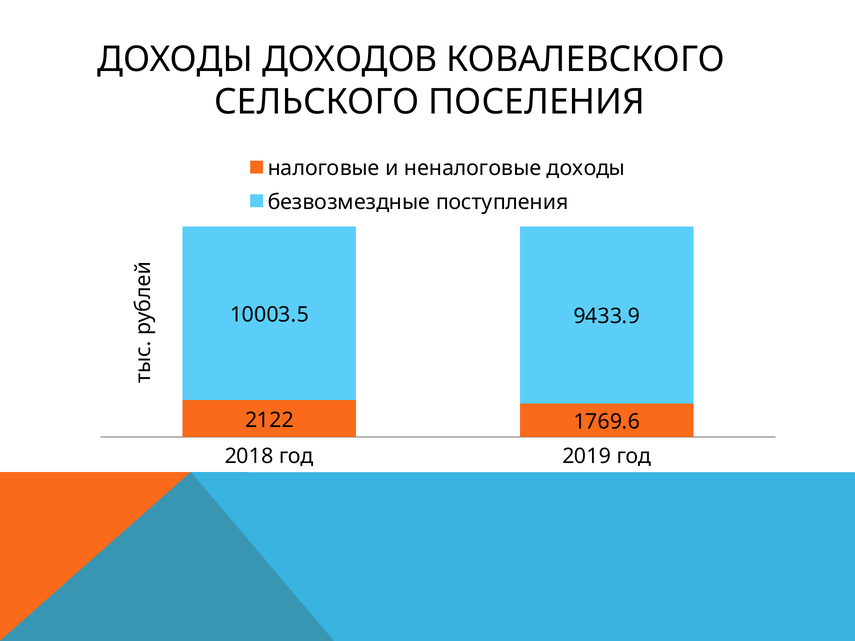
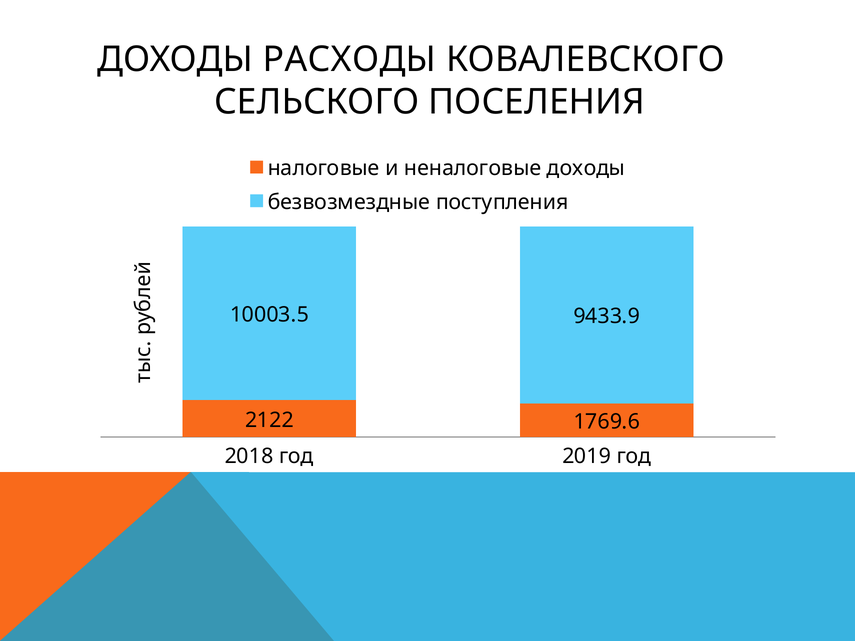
ДОХОДОВ: ДОХОДОВ -> РАСХОДЫ
